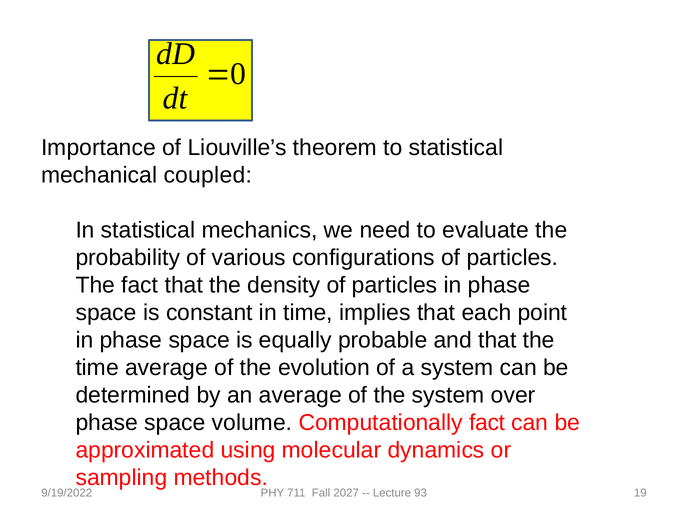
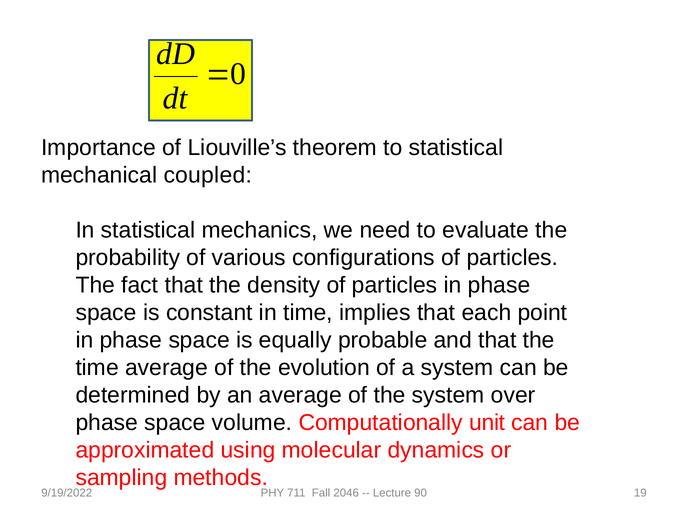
Computationally fact: fact -> unit
2027: 2027 -> 2046
93: 93 -> 90
